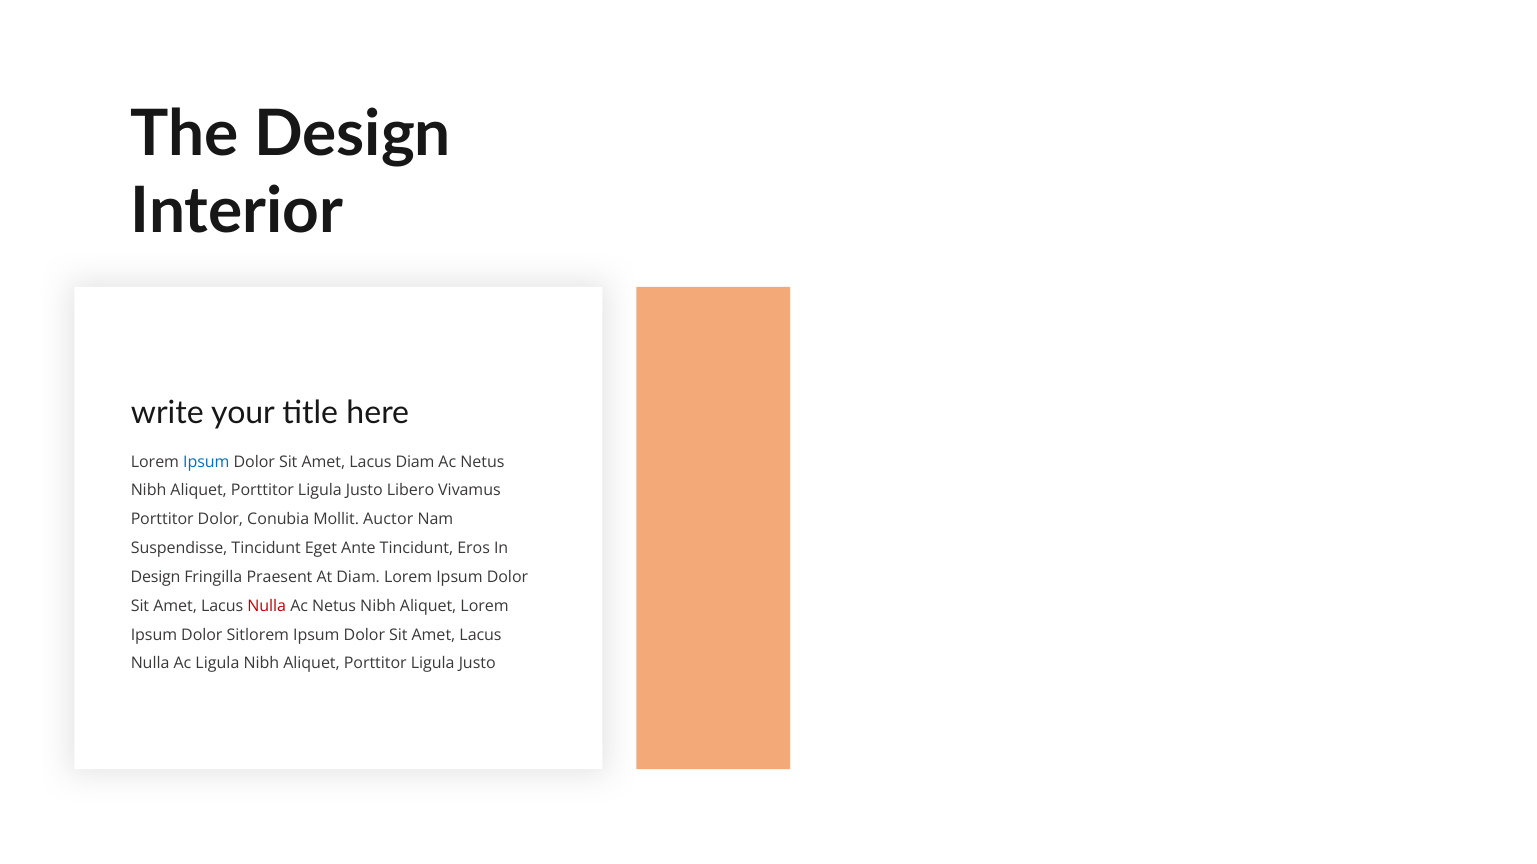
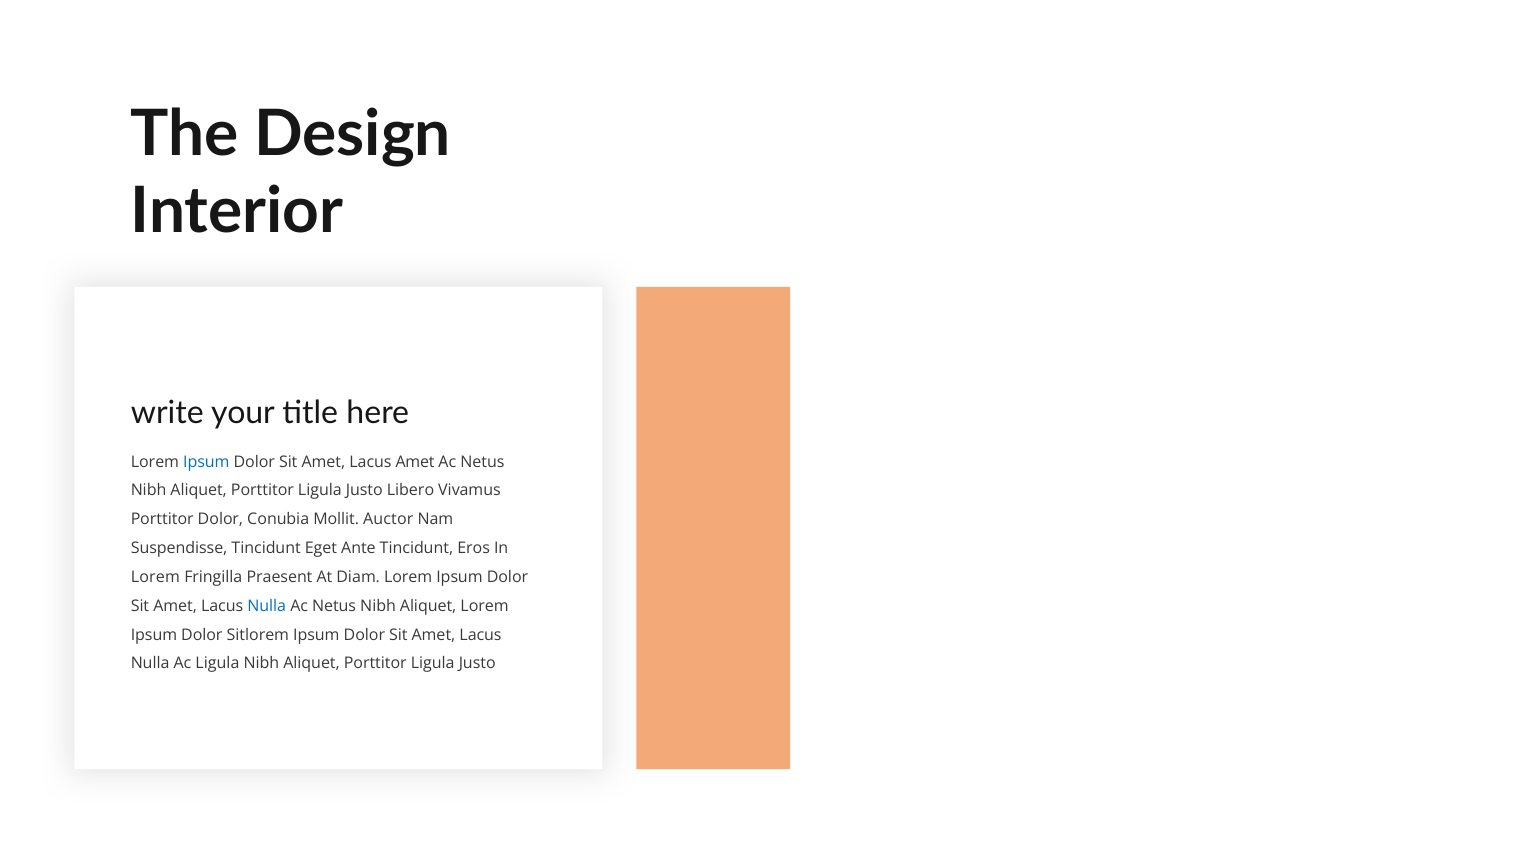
Lacus Diam: Diam -> Amet
Design at (156, 578): Design -> Lorem
Nulla at (267, 606) colour: red -> blue
